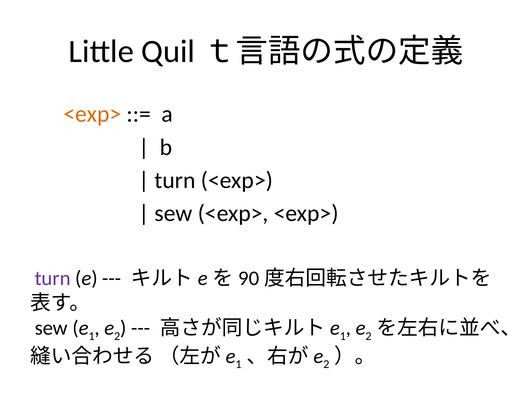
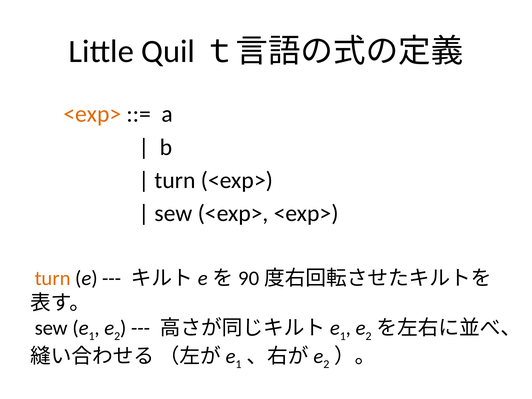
turn at (53, 278) colour: purple -> orange
